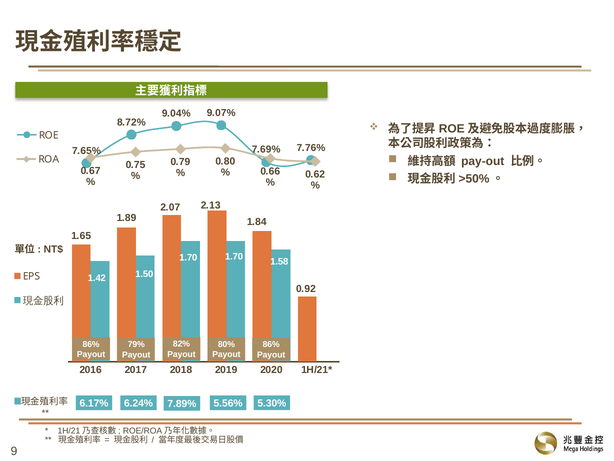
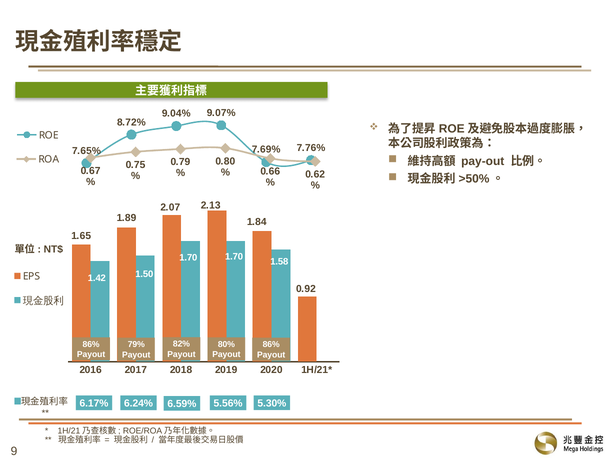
7.89%: 7.89% -> 6.59%
